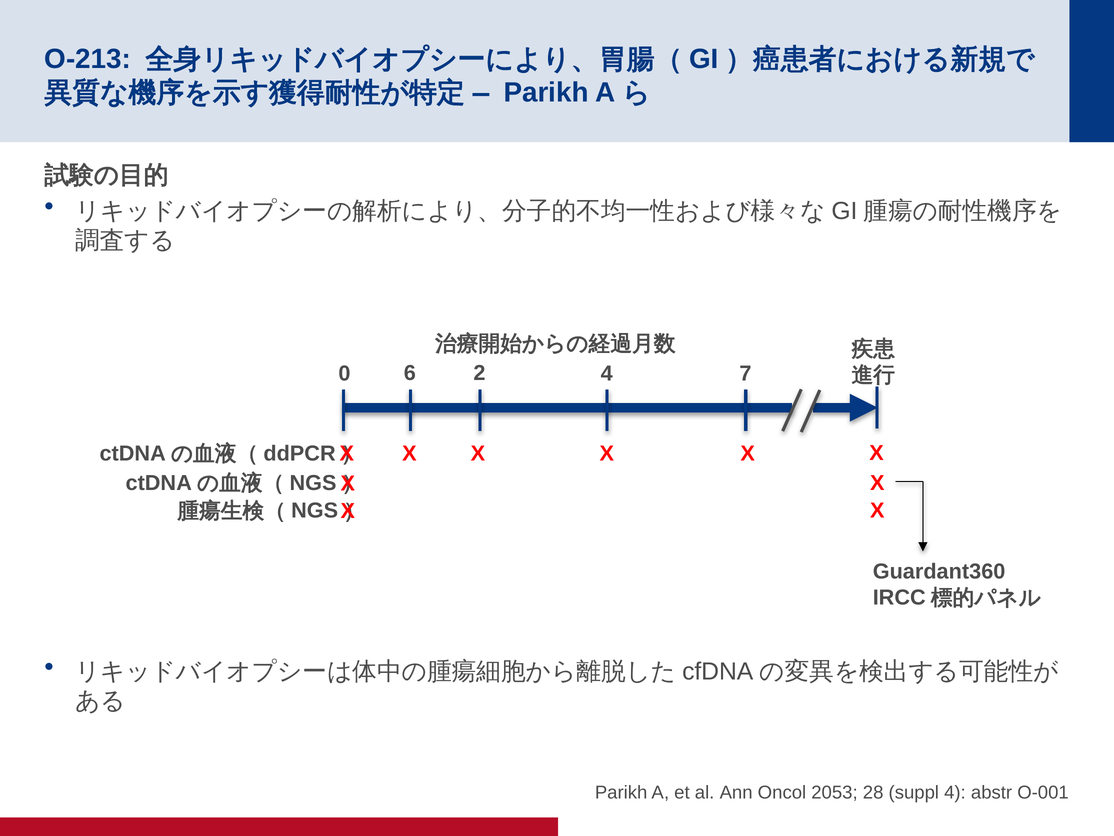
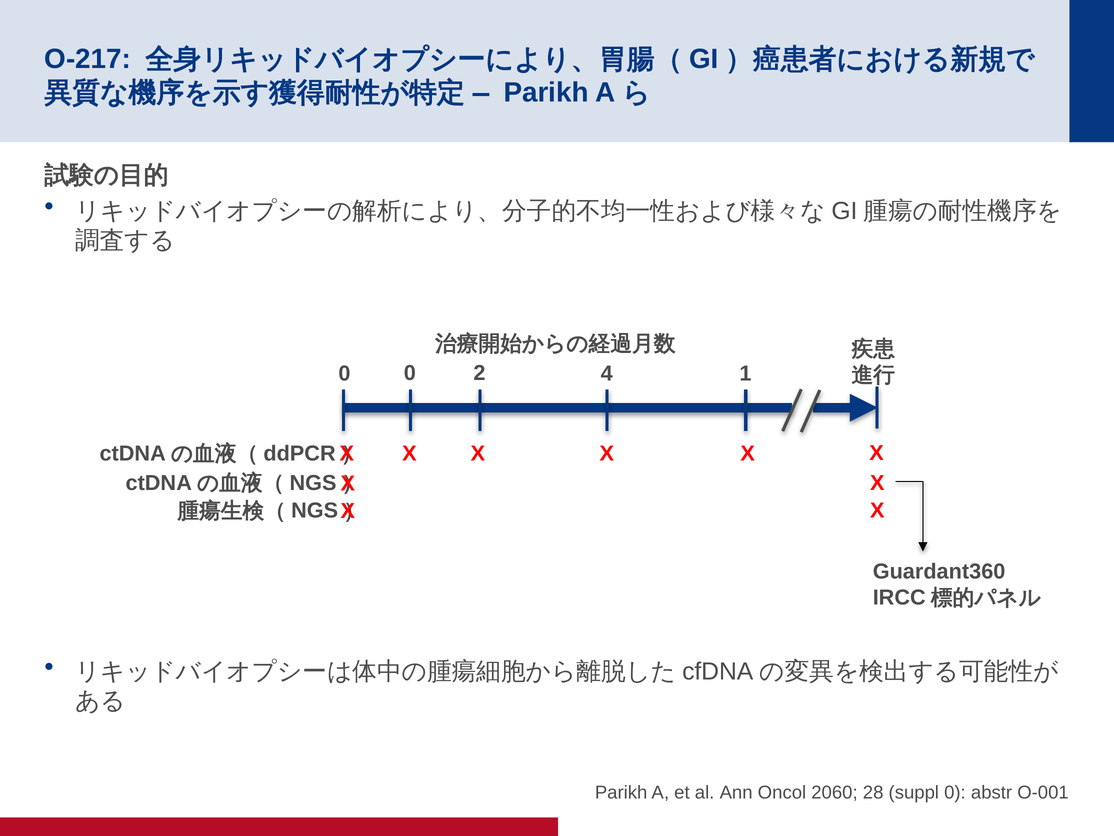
O-213: O-213 -> O-217
0 6: 6 -> 0
7: 7 -> 1
2053: 2053 -> 2060
suppl 4: 4 -> 0
